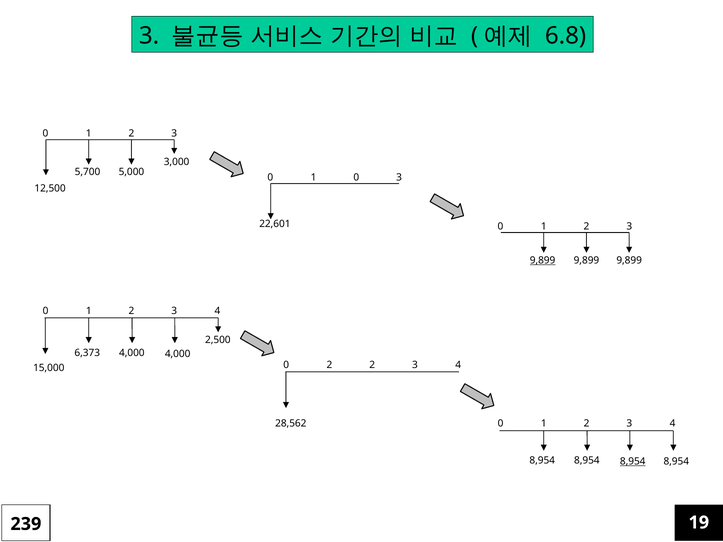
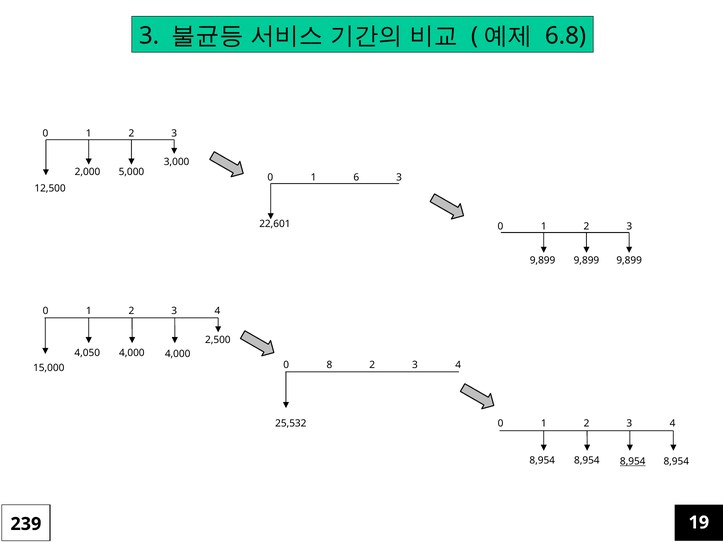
5,700: 5,700 -> 2,000
1 0: 0 -> 6
9,899 at (543, 261) underline: present -> none
6,373: 6,373 -> 4,050
0 2: 2 -> 8
28,562: 28,562 -> 25,532
